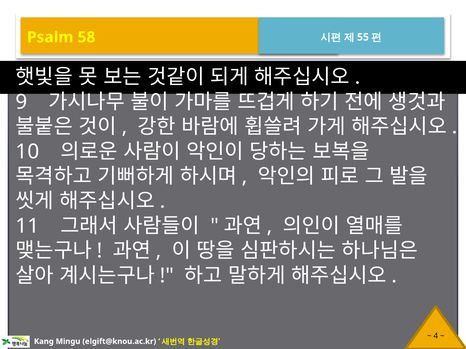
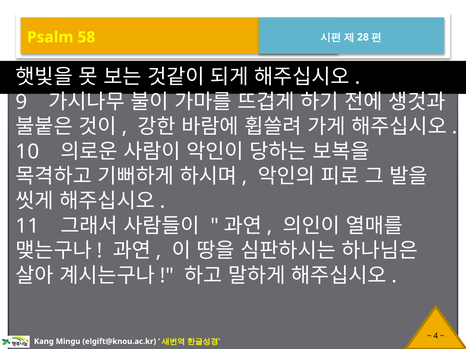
55: 55 -> 28
